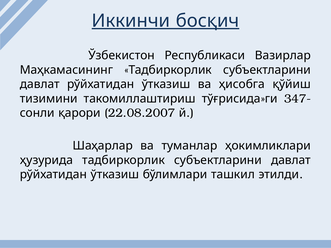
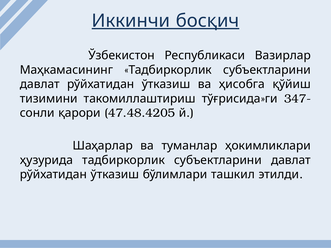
22.08.2007: 22.08.2007 -> 47.48.4205
